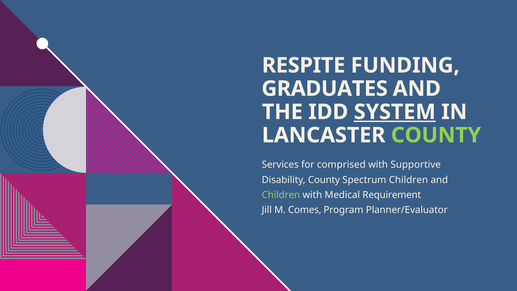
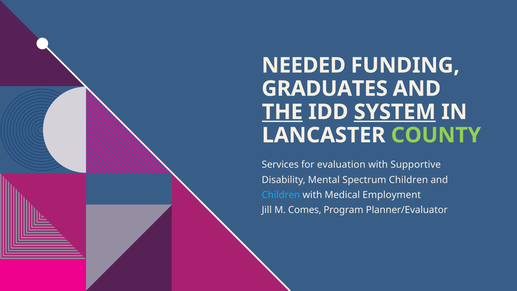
RESPITE: RESPITE -> NEEDED
THE underline: none -> present
comprised: comprised -> evaluation
Disability County: County -> Mental
Children at (281, 195) colour: light green -> light blue
Requirement: Requirement -> Employment
